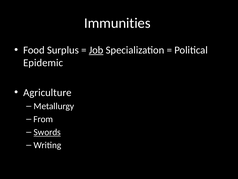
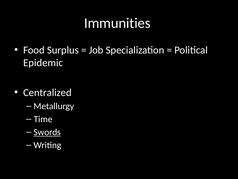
Job underline: present -> none
Agriculture: Agriculture -> Centralized
From: From -> Time
